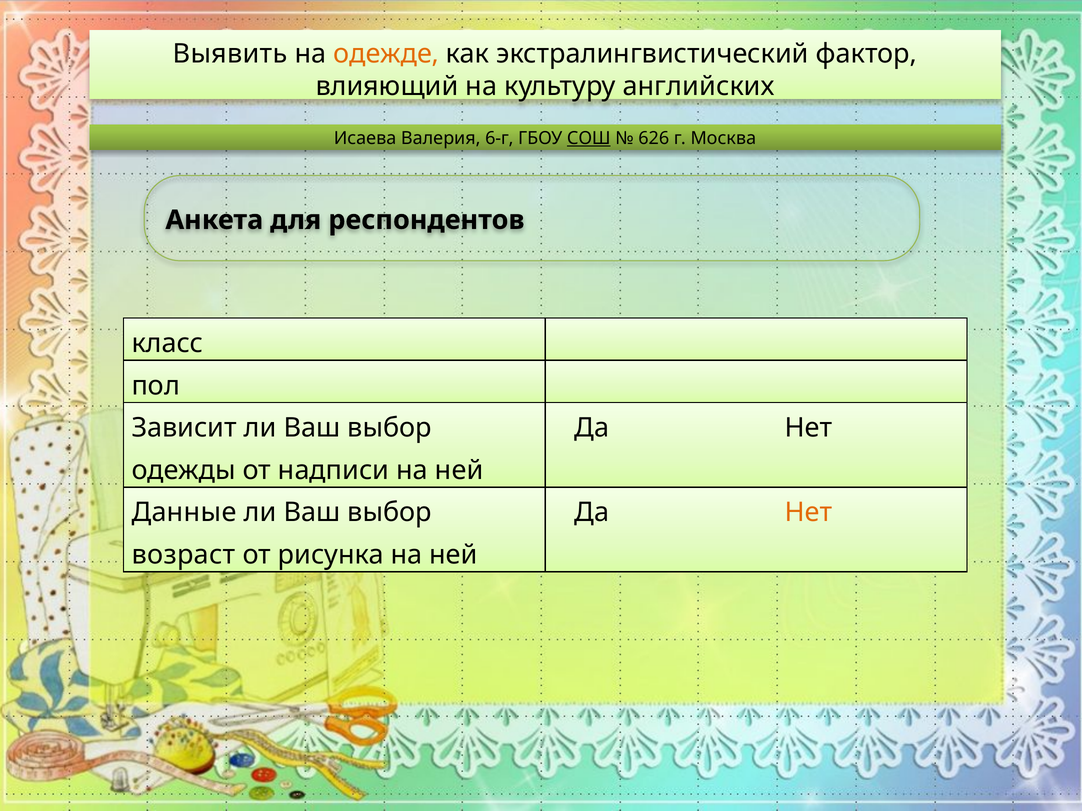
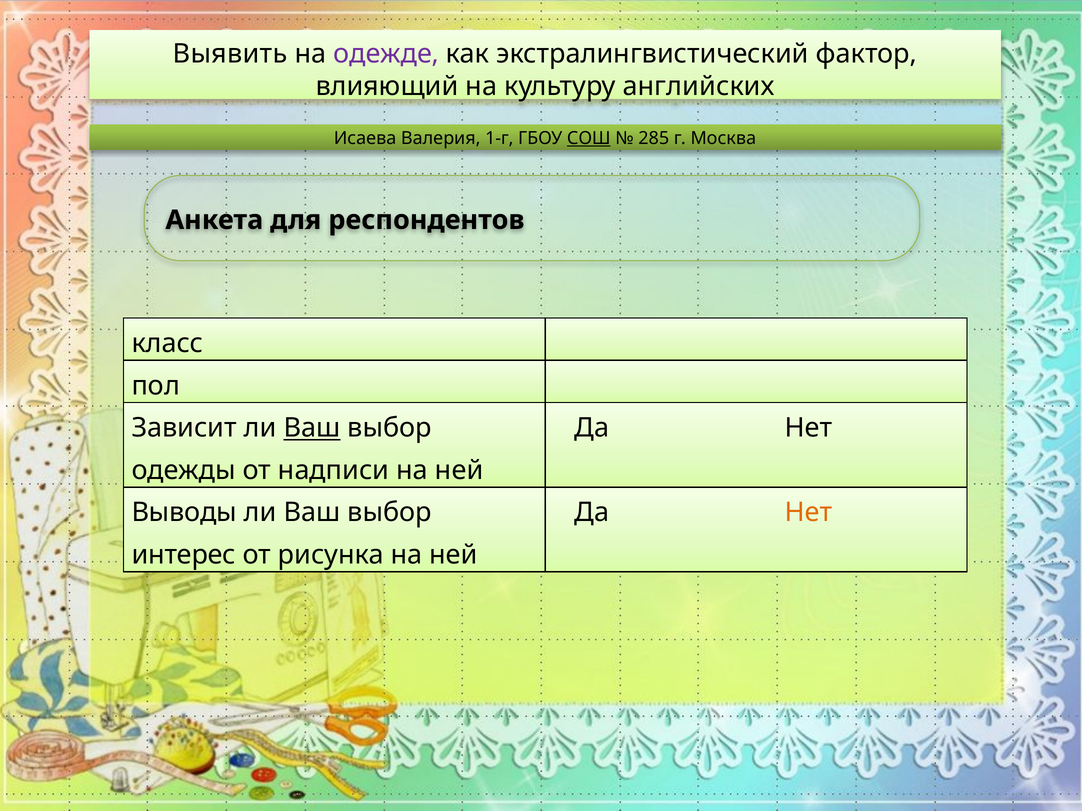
одежде colour: orange -> purple
6-г: 6-г -> 1-г
626: 626 -> 285
Ваш at (312, 428) underline: none -> present
Данные: Данные -> Выводы
возраст: возраст -> интерес
